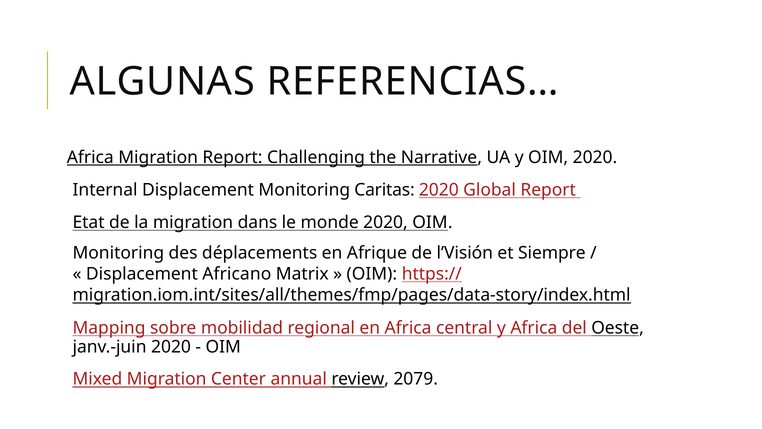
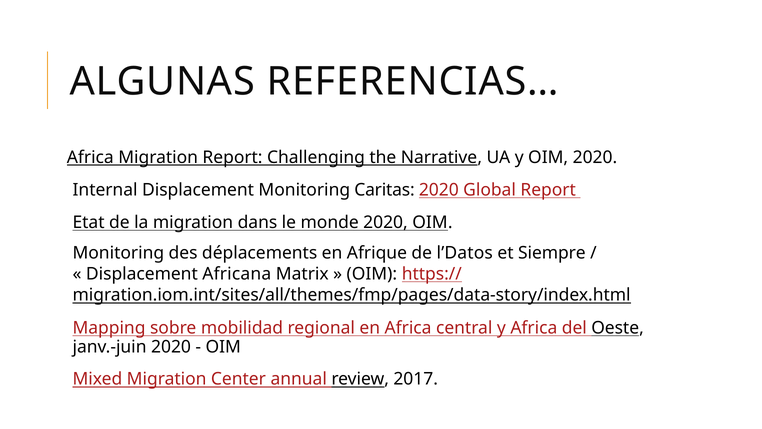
l’Visión: l’Visión -> l’Datos
Africano: Africano -> Africana
2079: 2079 -> 2017
